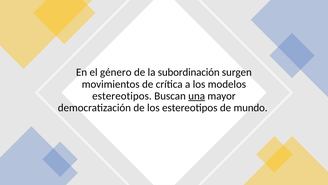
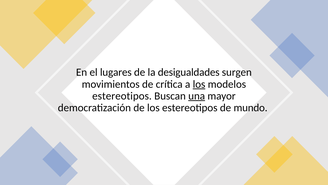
género: género -> lugares
subordinación: subordinación -> desigualdades
los at (199, 84) underline: none -> present
